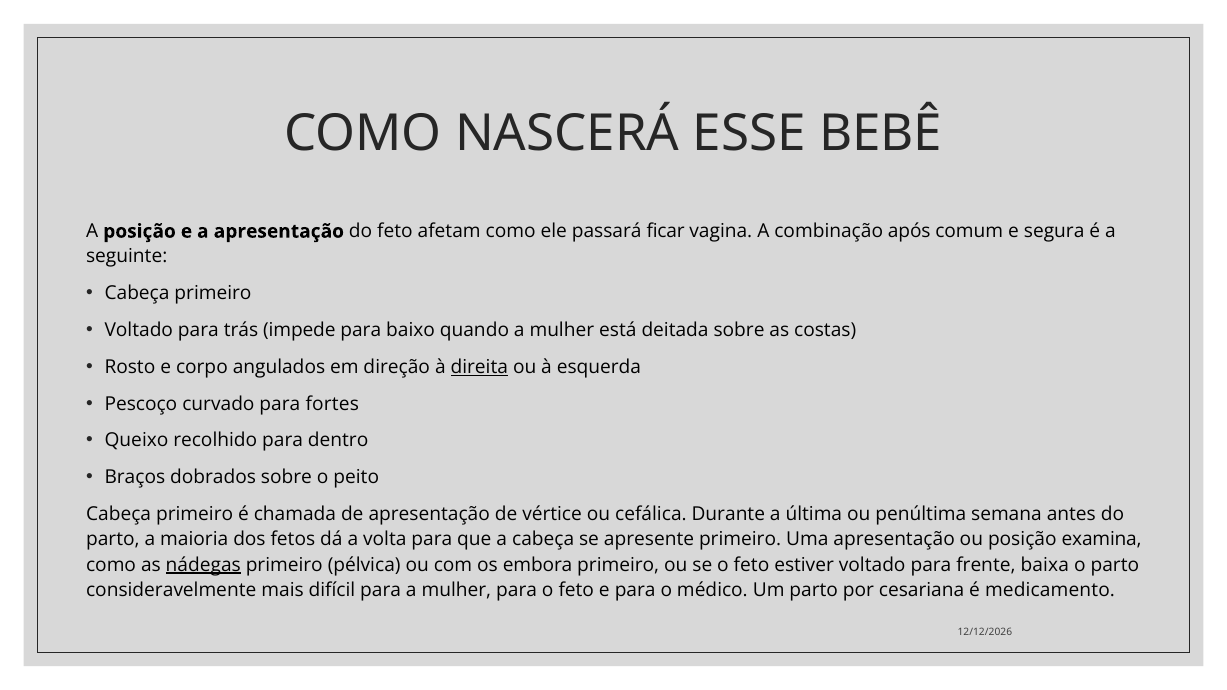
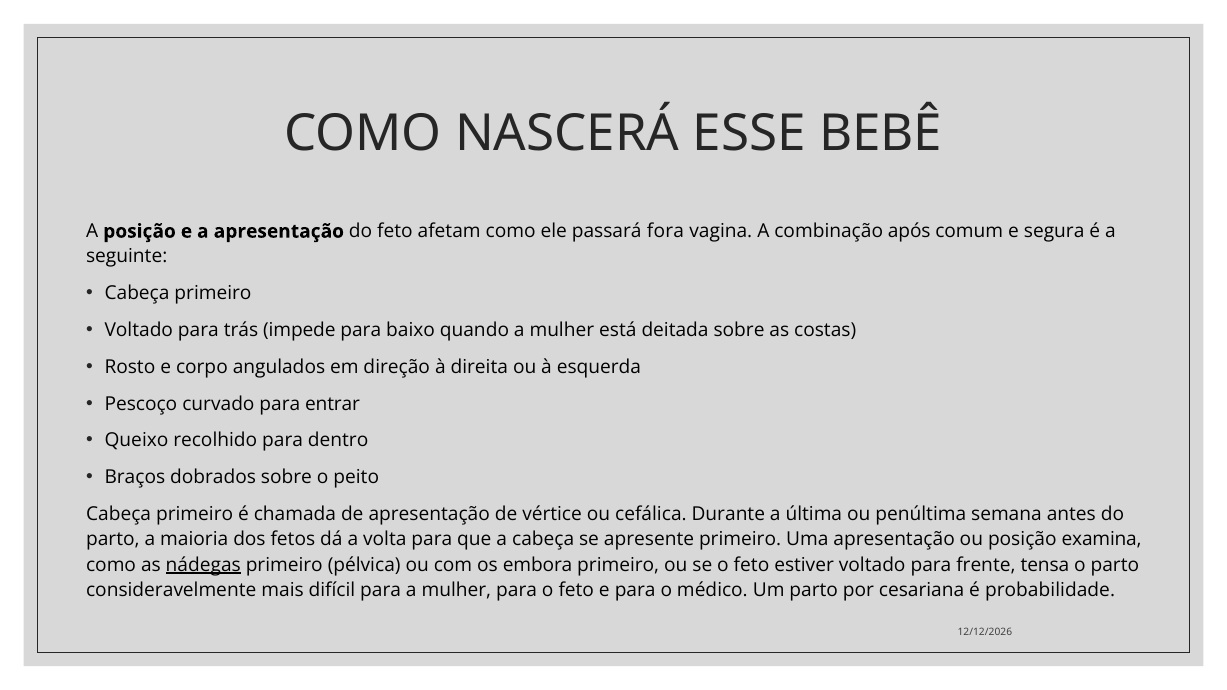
ficar: ficar -> fora
direita underline: present -> none
fortes: fortes -> entrar
baixa: baixa -> tensa
medicamento: medicamento -> probabilidade
